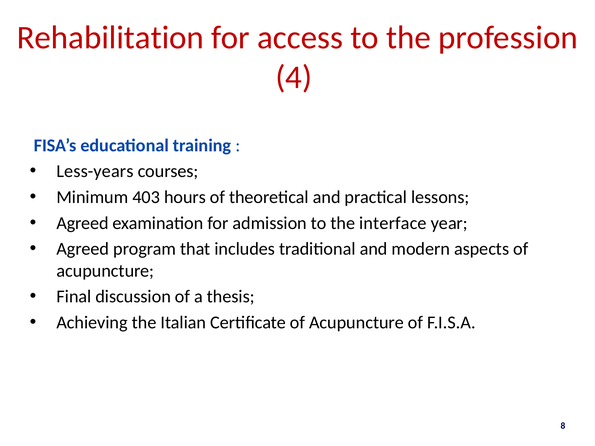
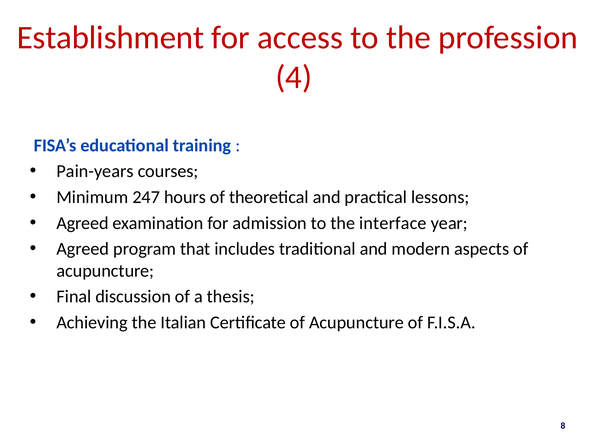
Rehabilitation: Rehabilitation -> Establishment
Less-years: Less-years -> Pain-years
403: 403 -> 247
